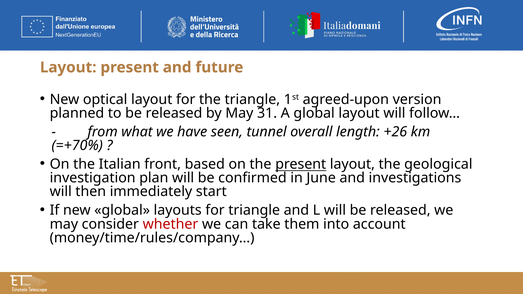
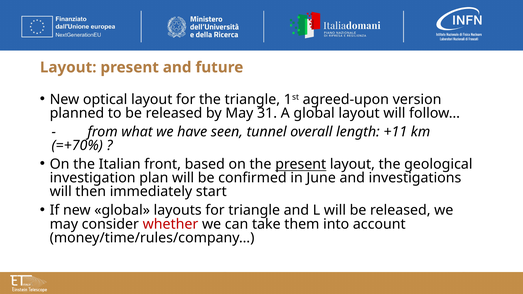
+26: +26 -> +11
